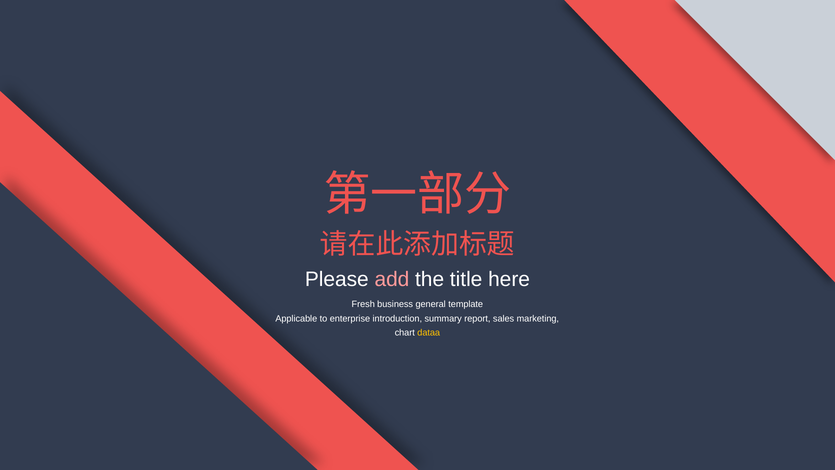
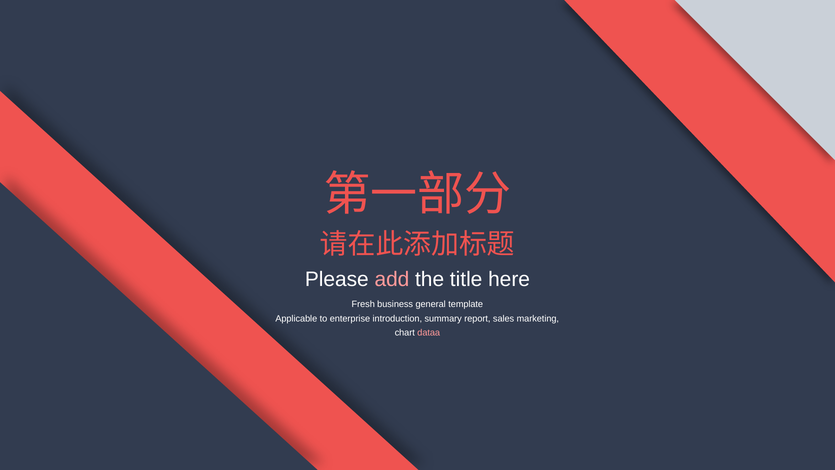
dataa colour: yellow -> pink
